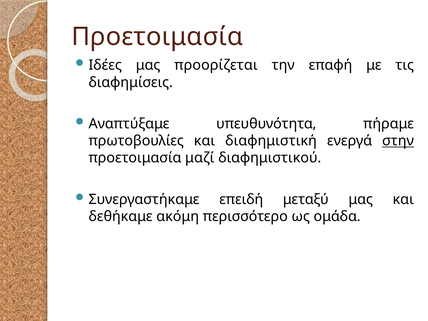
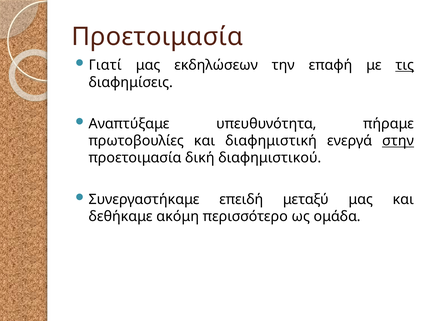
Ιδέες: Ιδέες -> Γιατί
προορίζεται: προορίζεται -> εκδηλώσεων
τις underline: none -> present
μαζί: μαζί -> δική
